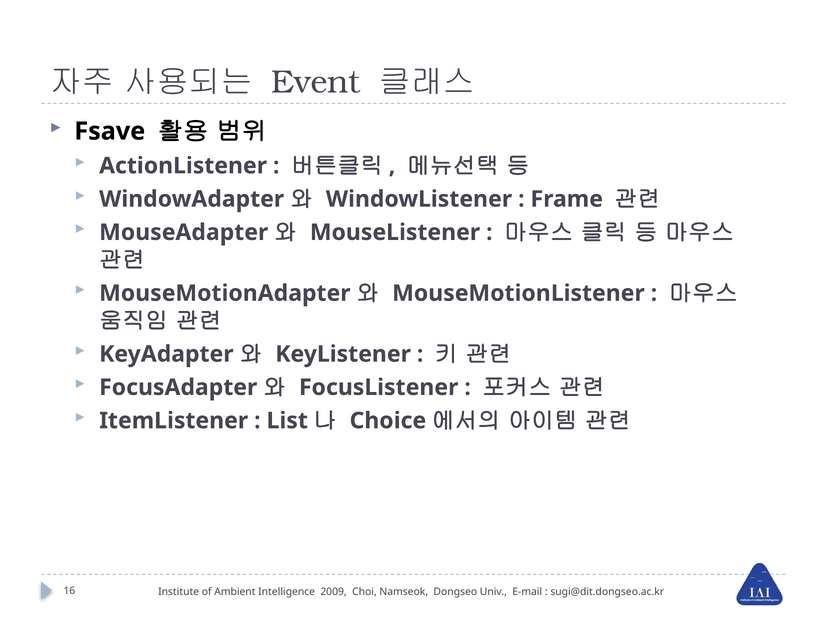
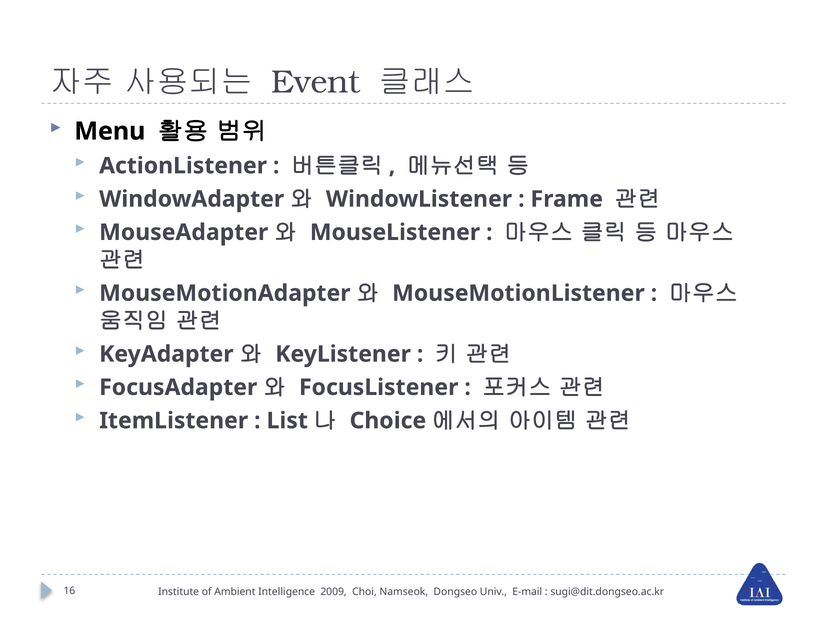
Fsave: Fsave -> Menu
